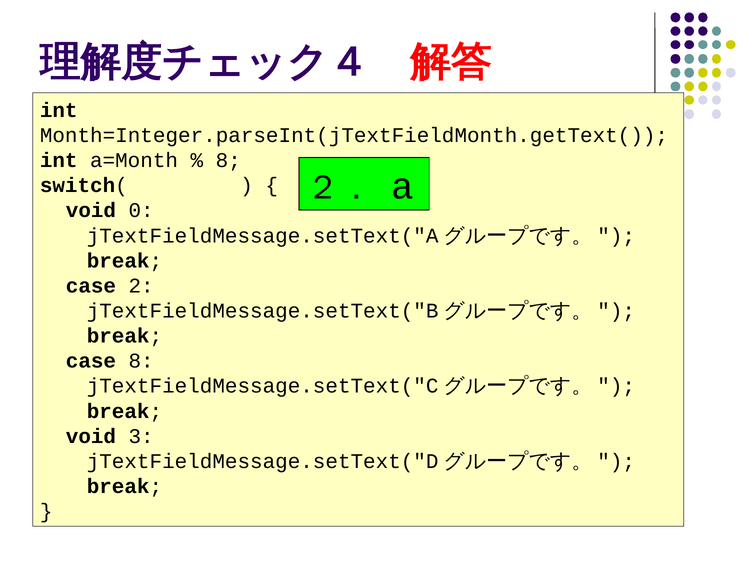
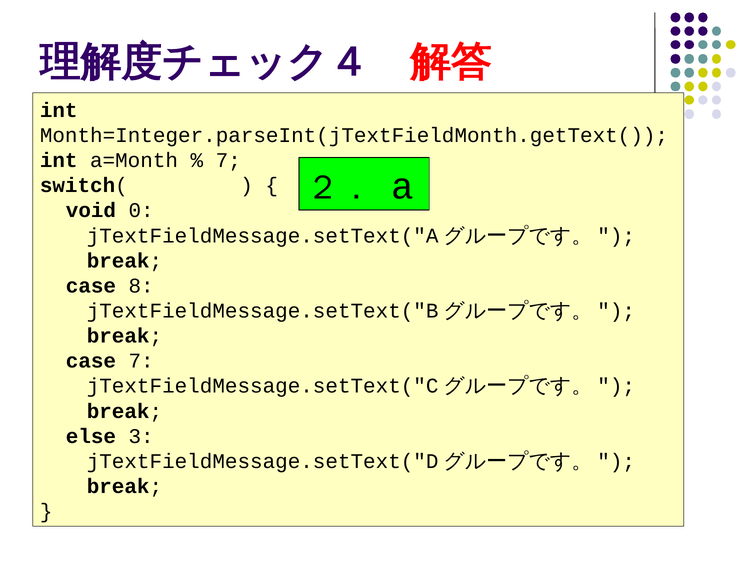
8 at (228, 160): 8 -> 7
2: 2 -> 8
case 8: 8 -> 7
void at (91, 436): void -> else
